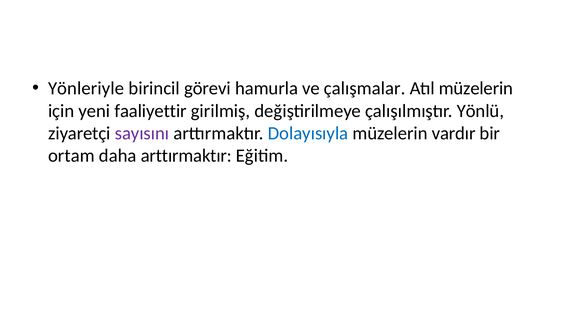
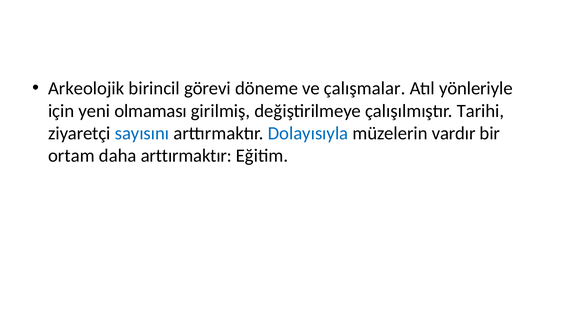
Yönleriyle: Yönleriyle -> Arkeolojik
hamurla: hamurla -> döneme
Atıl müzelerin: müzelerin -> yönleriyle
faaliyettir: faaliyettir -> olmaması
Yönlü: Yönlü -> Tarihi
sayısını colour: purple -> blue
